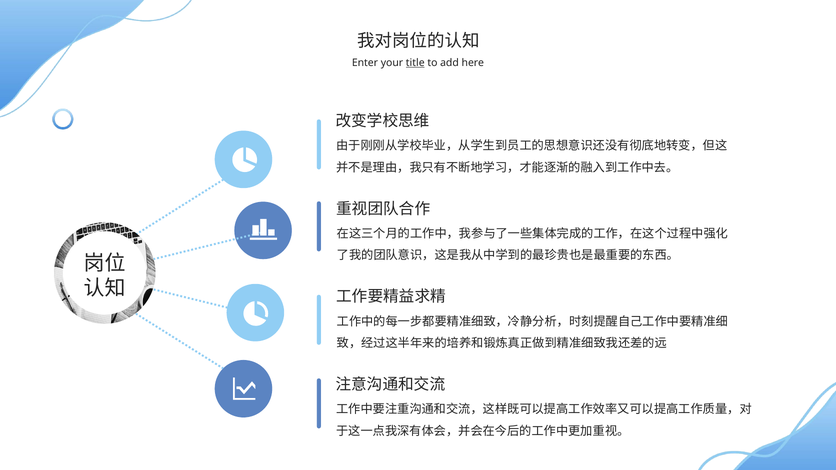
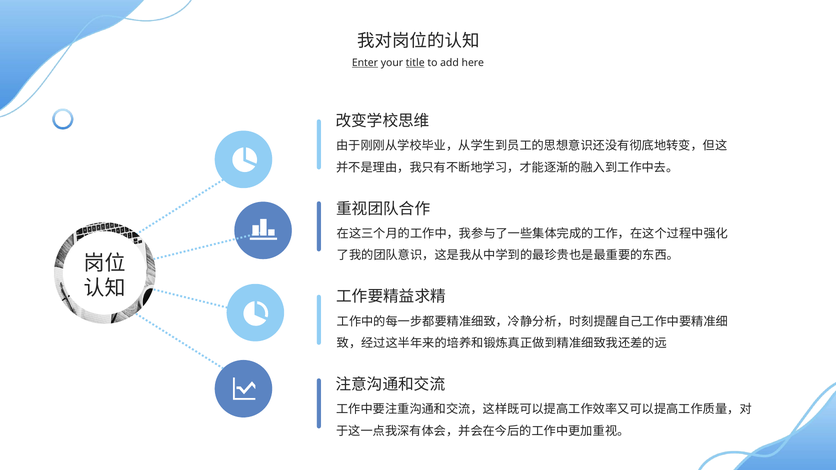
Enter underline: none -> present
